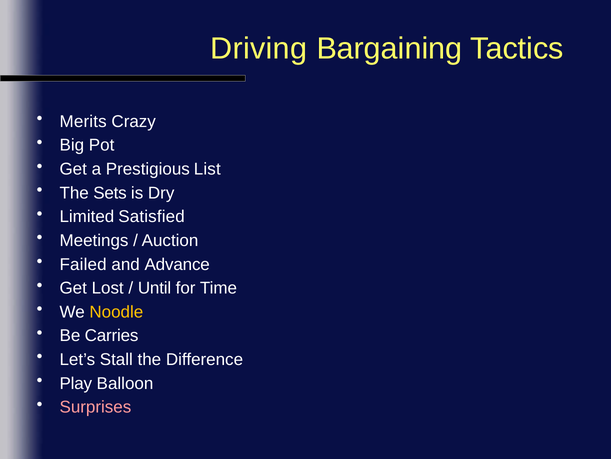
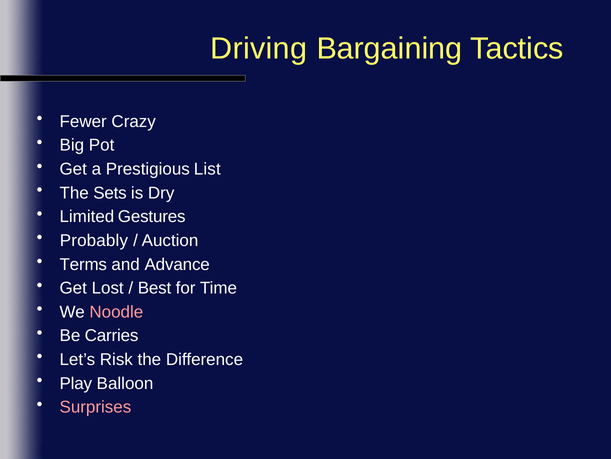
Merits: Merits -> Fewer
Satisfied: Satisfied -> Gestures
Meetings: Meetings -> Probably
Failed: Failed -> Terms
Until: Until -> Best
Noodle colour: yellow -> pink
Stall: Stall -> Risk
